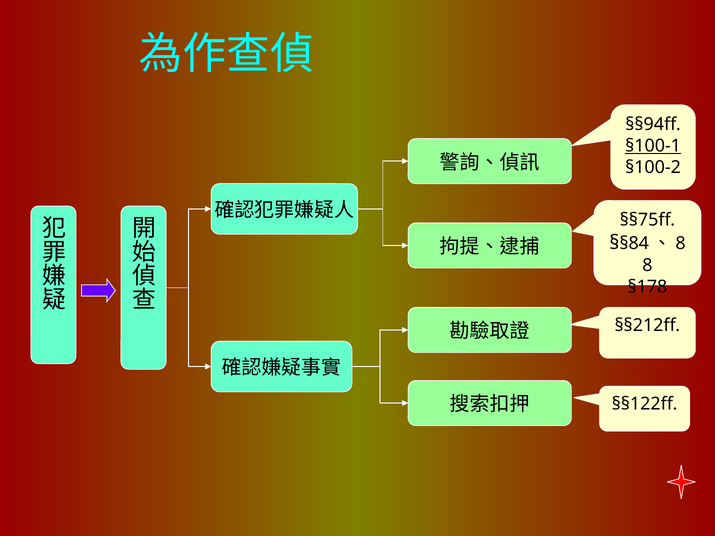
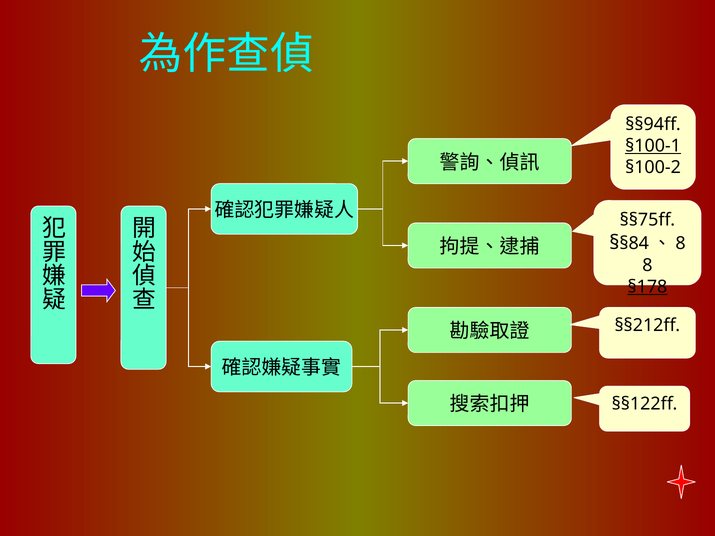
§178 underline: none -> present
